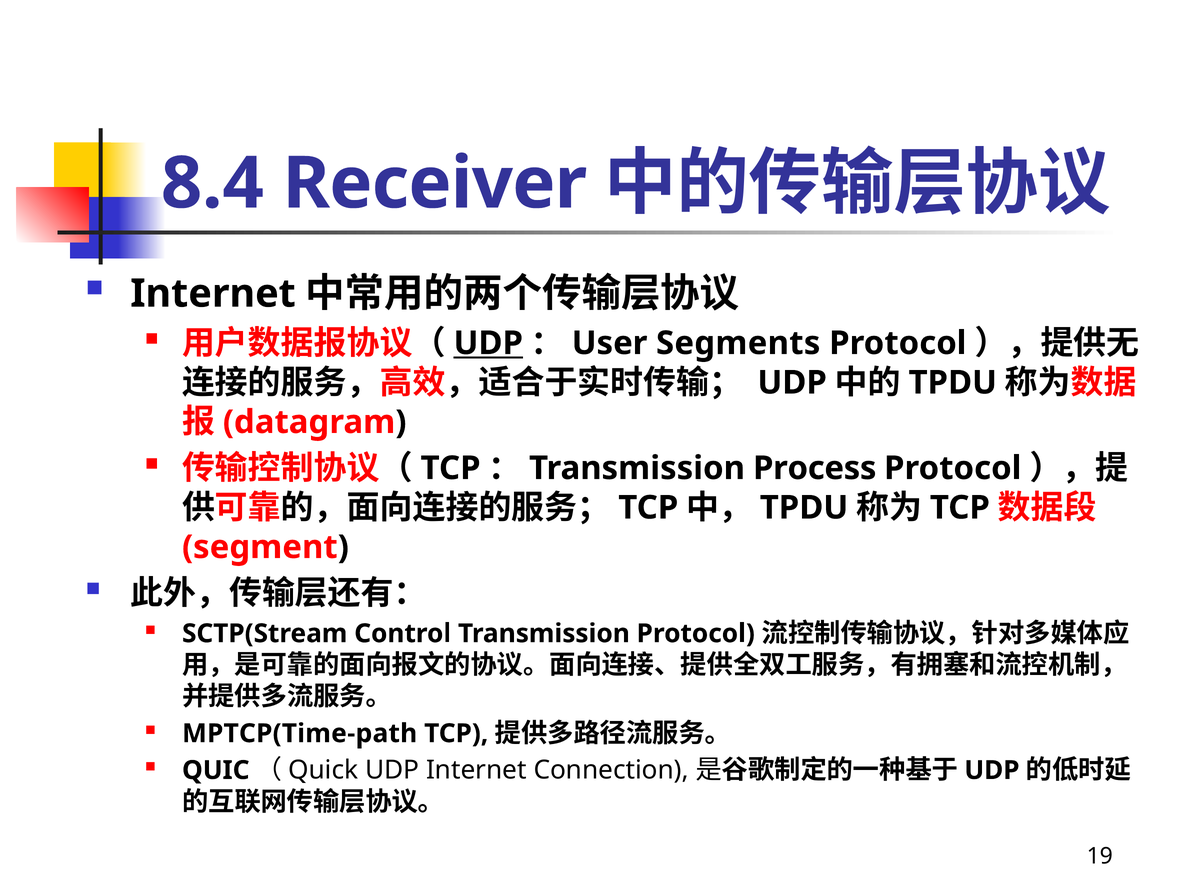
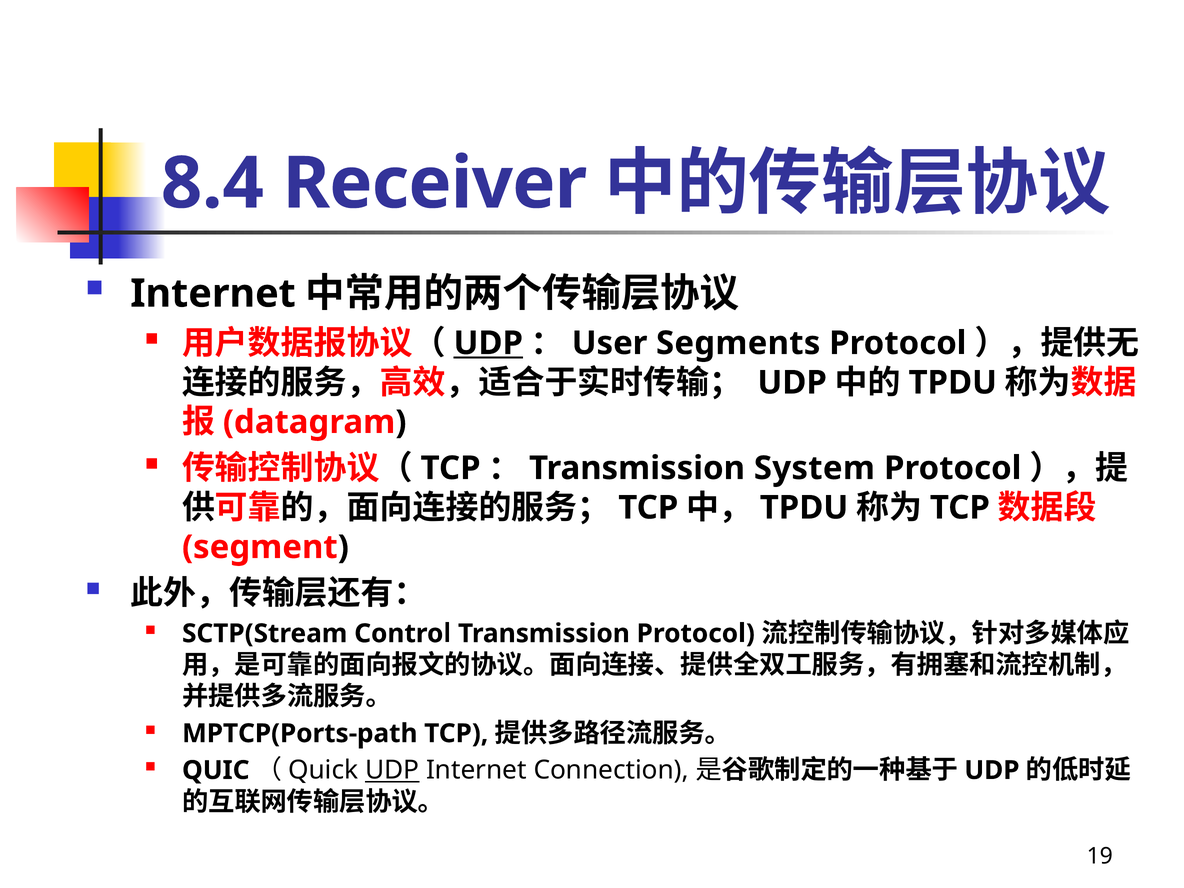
Process: Process -> System
MPTCP(Time-path: MPTCP(Time-path -> MPTCP(Ports-path
UDP at (392, 770) underline: none -> present
